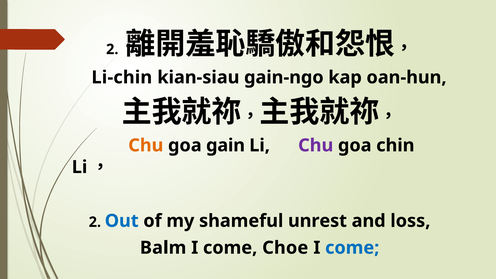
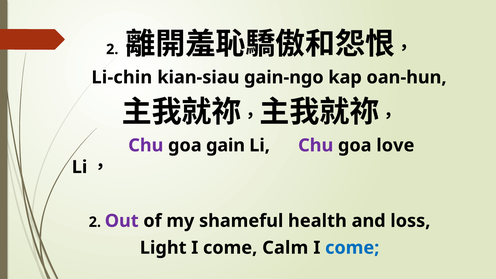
Chu at (146, 145) colour: orange -> purple
chin: chin -> love
Out colour: blue -> purple
unrest: unrest -> health
Balm: Balm -> Light
Choe: Choe -> Calm
